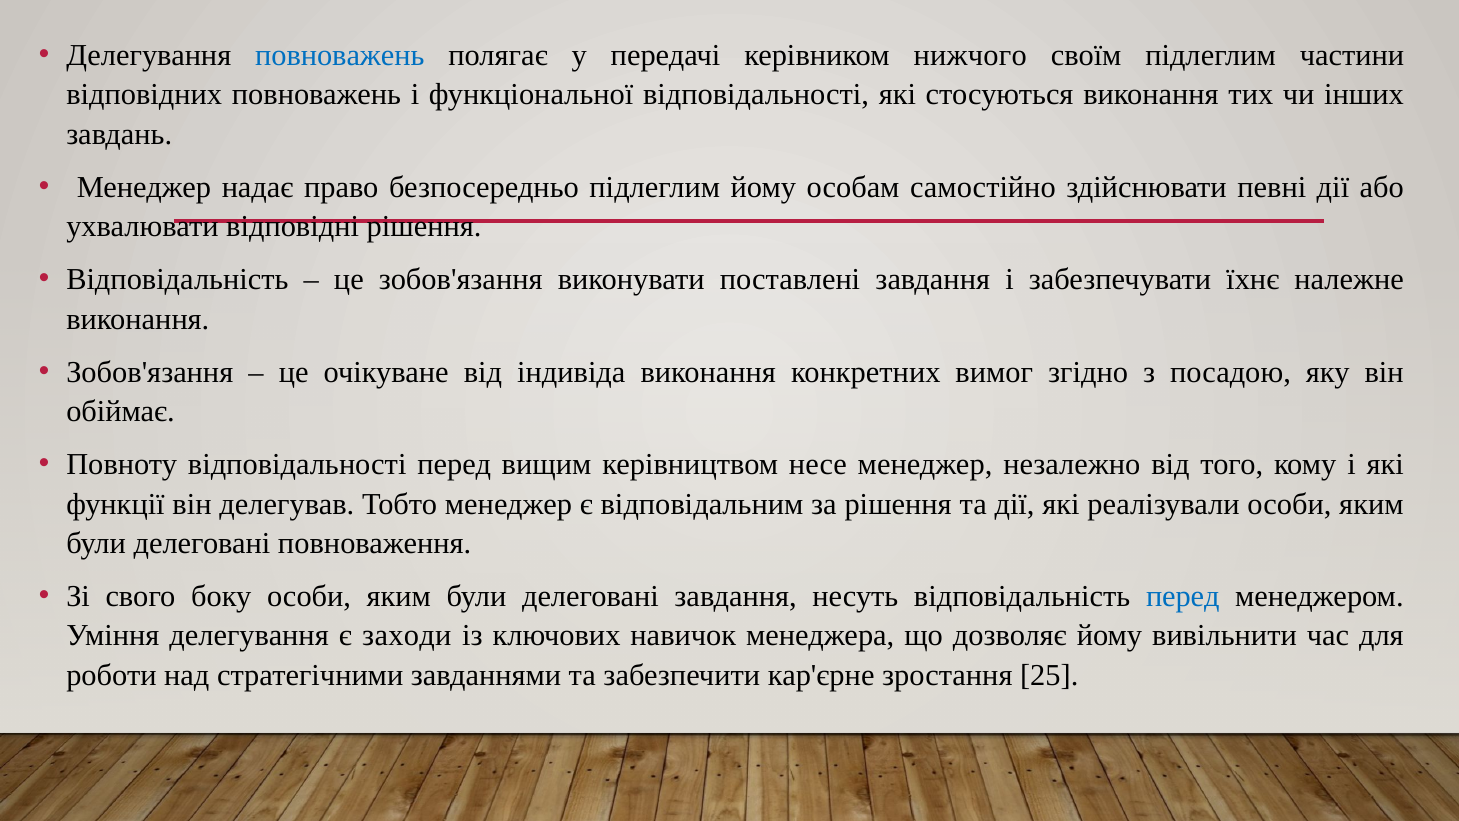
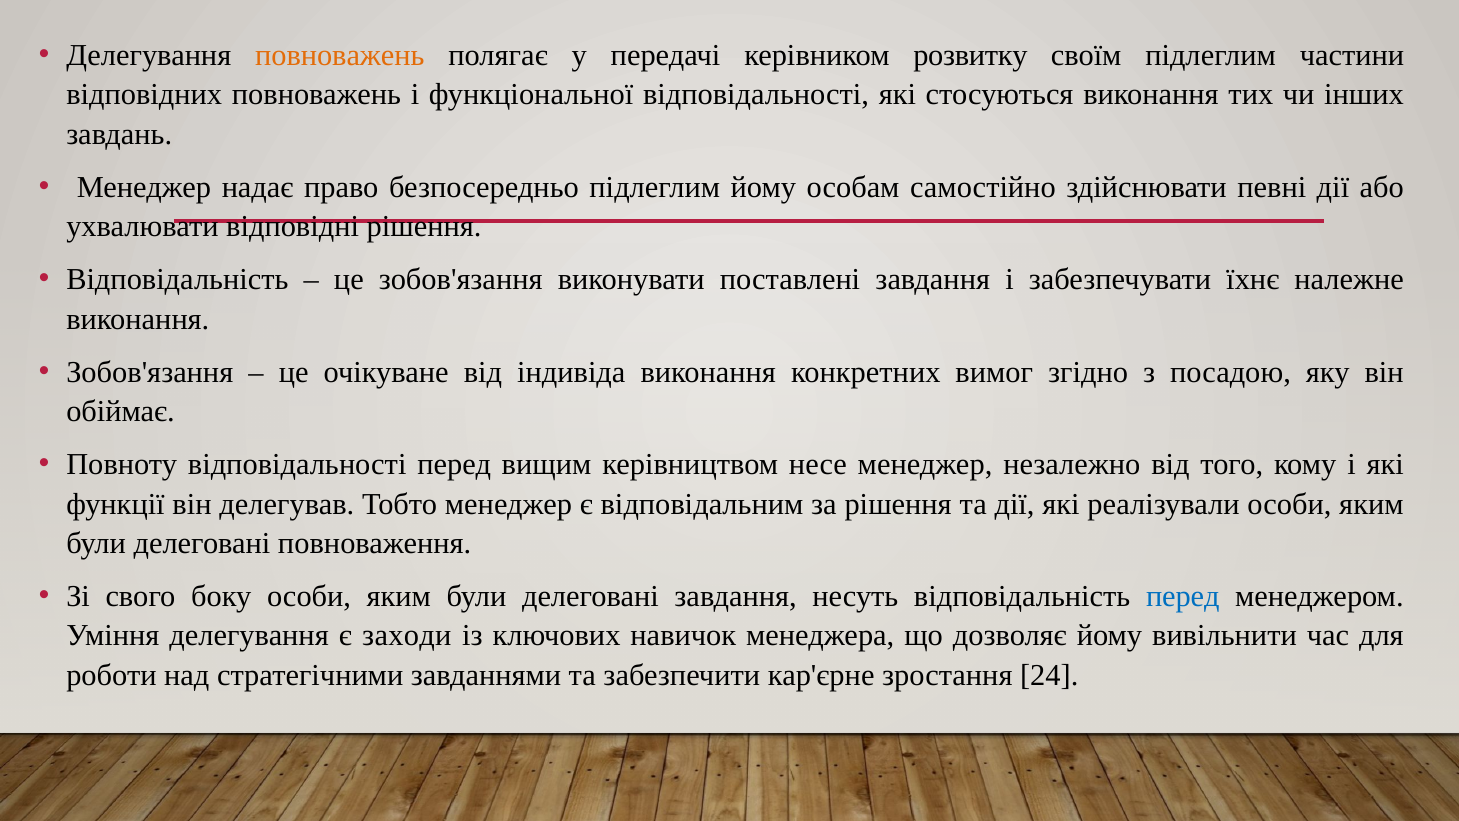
повноважень at (340, 55) colour: blue -> orange
нижчого: нижчого -> розвитку
25: 25 -> 24
